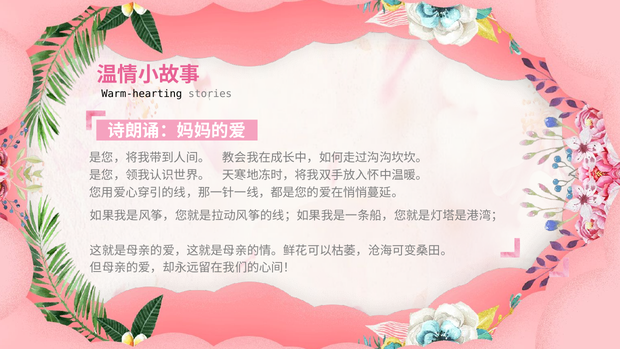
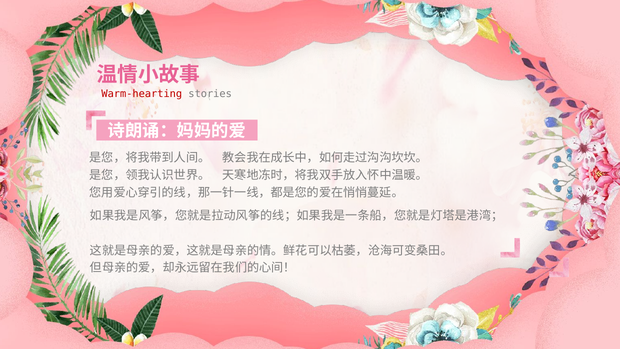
Warm-hearting colour: black -> red
